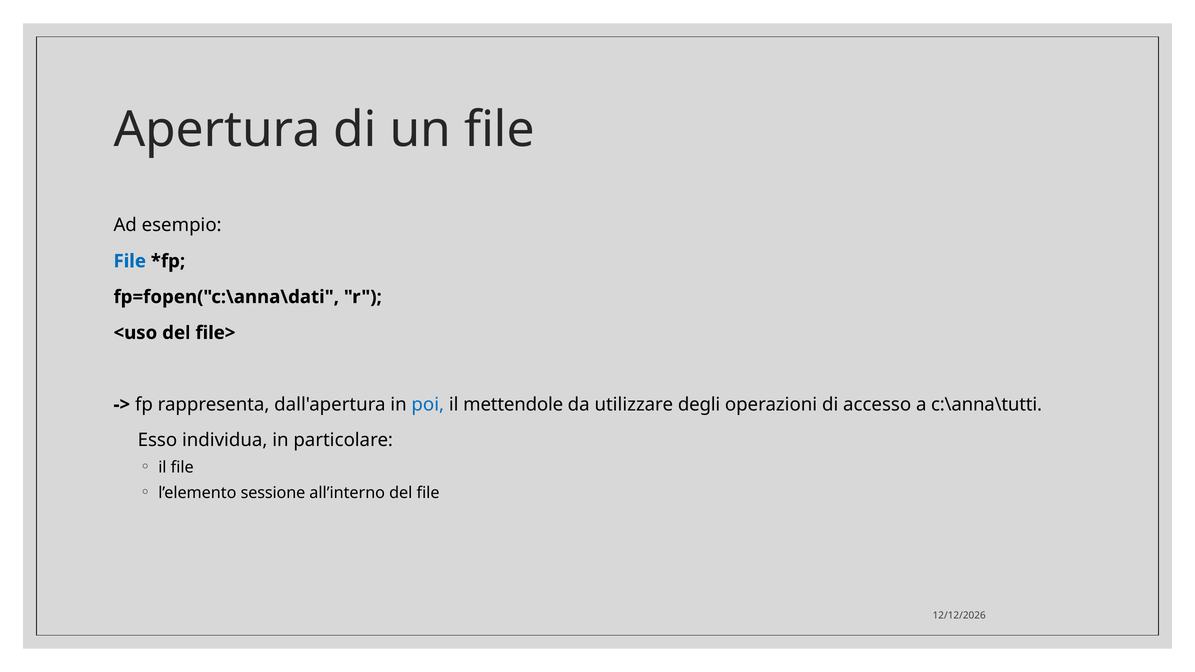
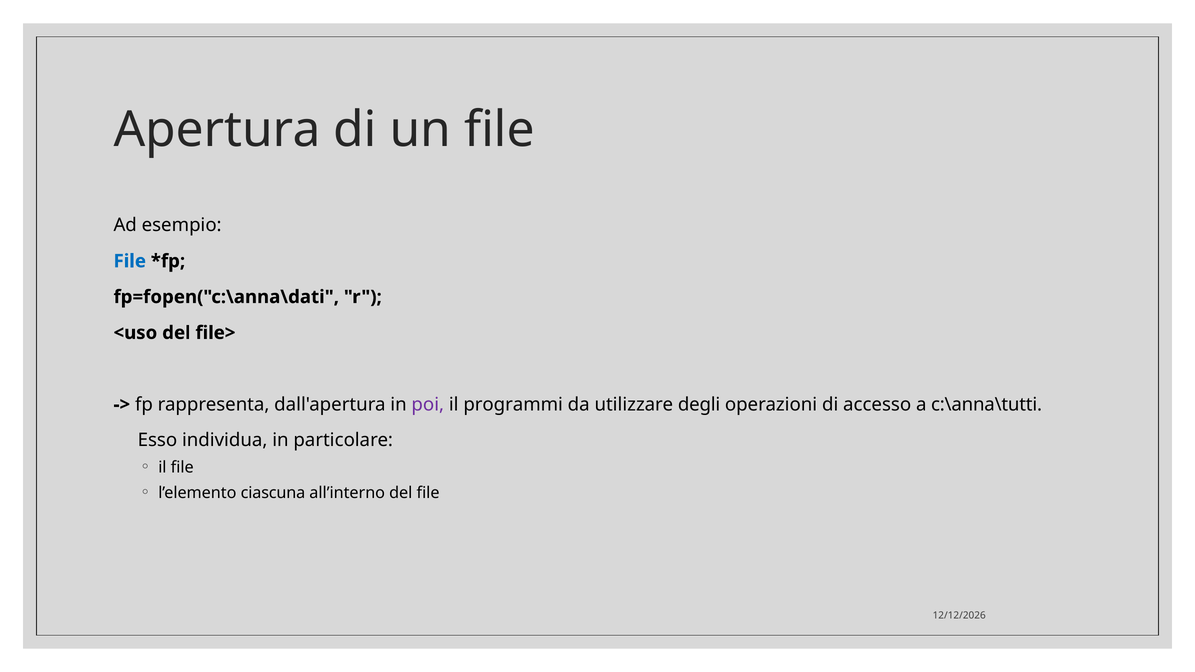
poi colour: blue -> purple
mettendole: mettendole -> programmi
sessione: sessione -> ciascuna
